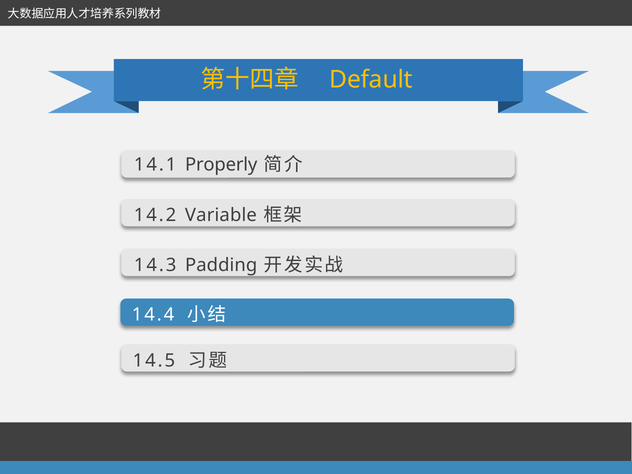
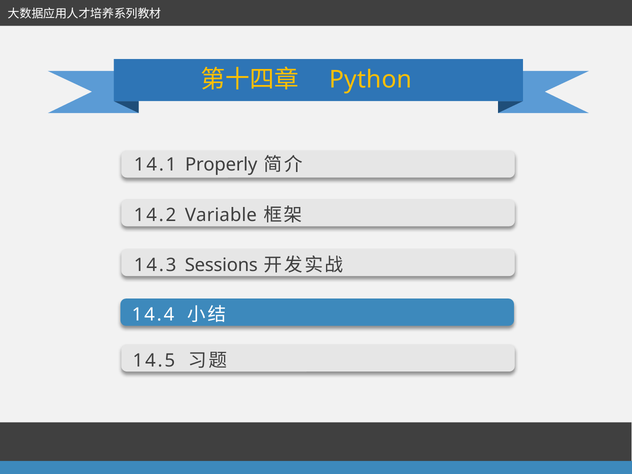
Default: Default -> Python
Padding: Padding -> Sessions
